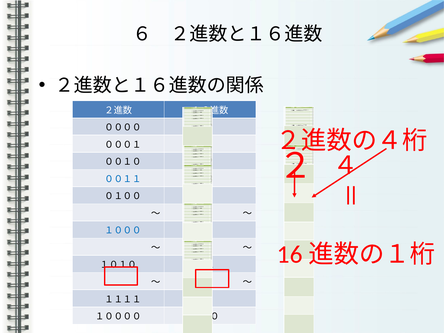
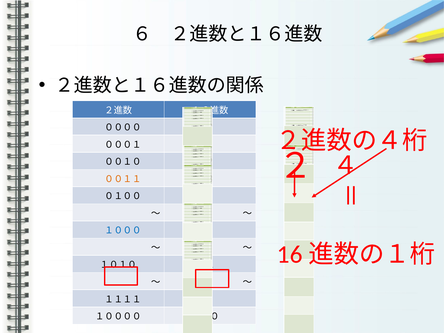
００１１ colour: blue -> orange
